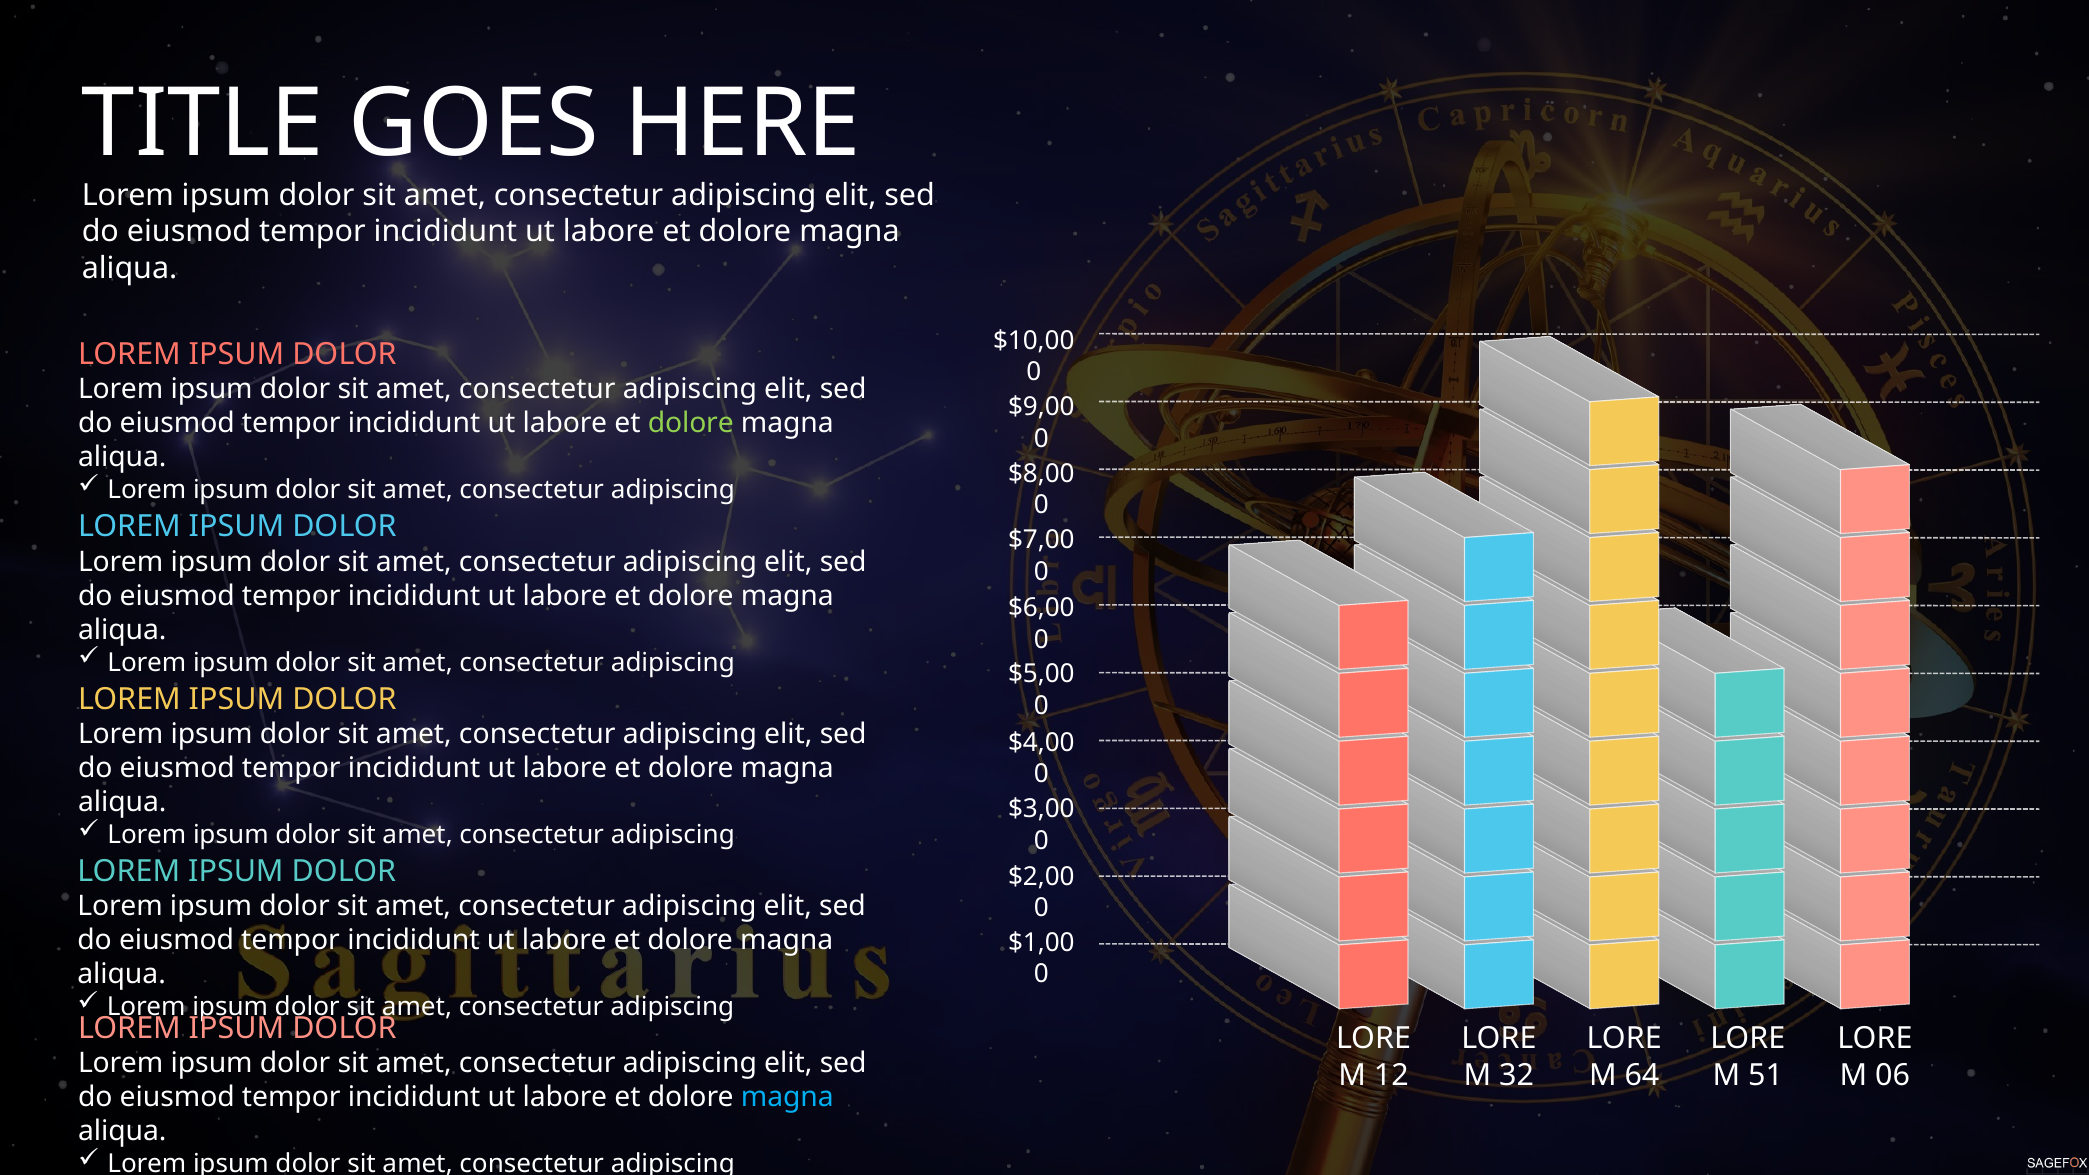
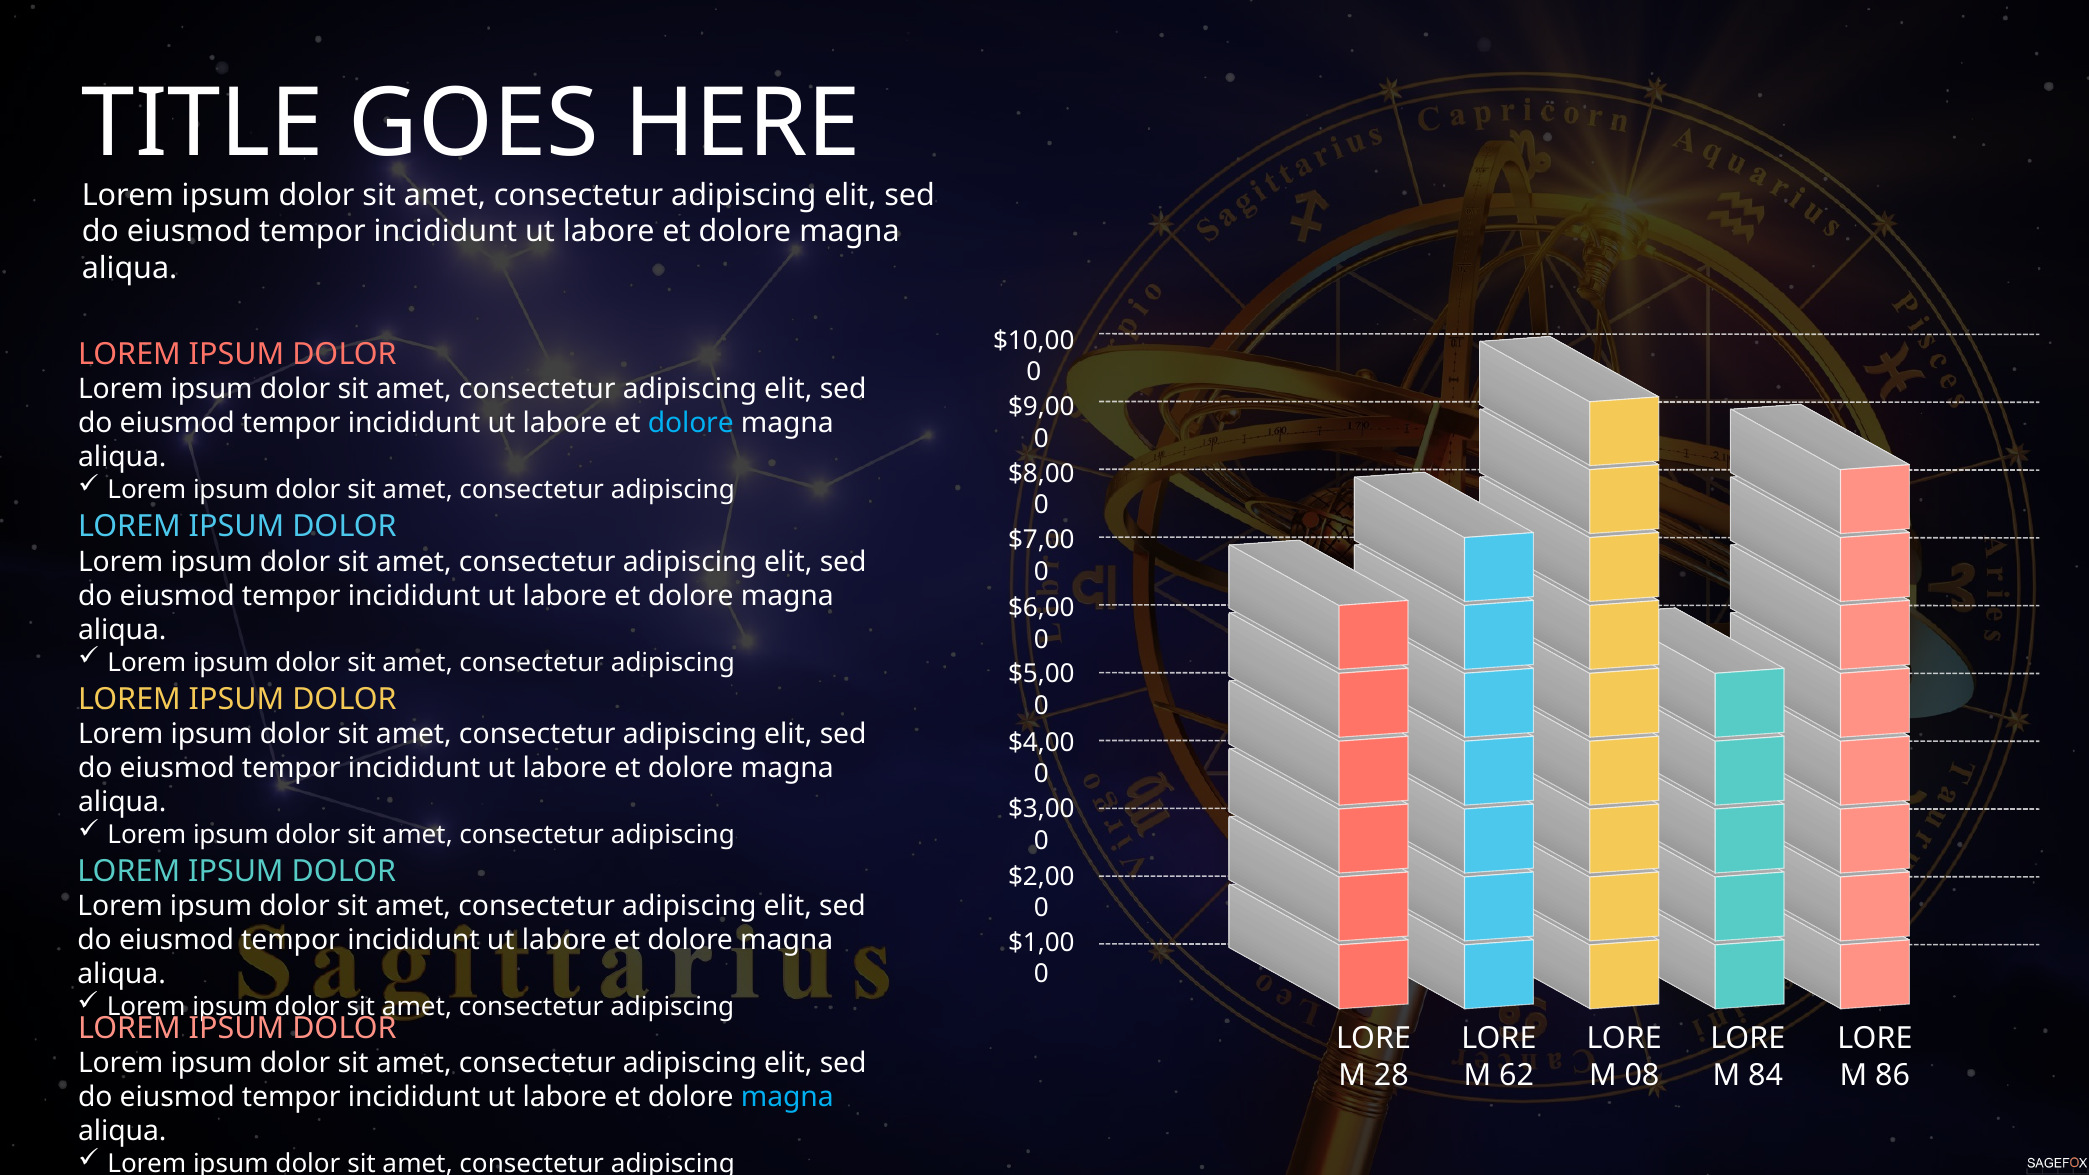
dolore at (691, 424) colour: light green -> light blue
12: 12 -> 28
32: 32 -> 62
64: 64 -> 08
51: 51 -> 84
06: 06 -> 86
